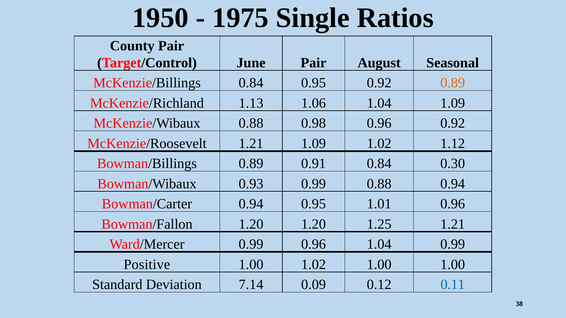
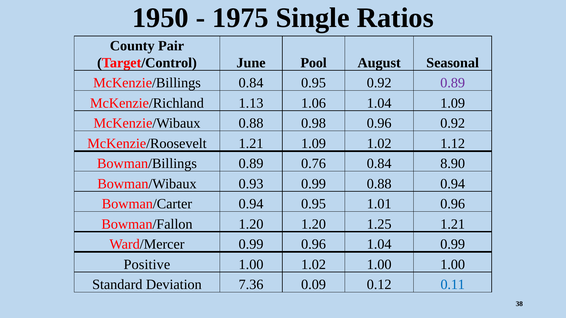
June Pair: Pair -> Pool
0.89 at (453, 83) colour: orange -> purple
0.91: 0.91 -> 0.76
0.30: 0.30 -> 8.90
7.14: 7.14 -> 7.36
